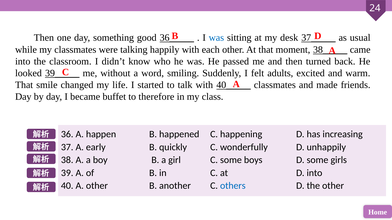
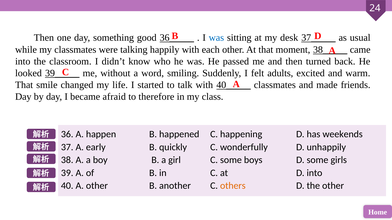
buffet: buffet -> afraid
increasing: increasing -> weekends
others colour: blue -> orange
